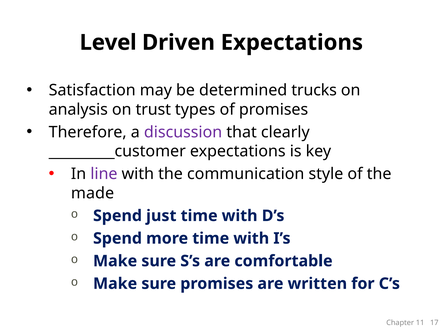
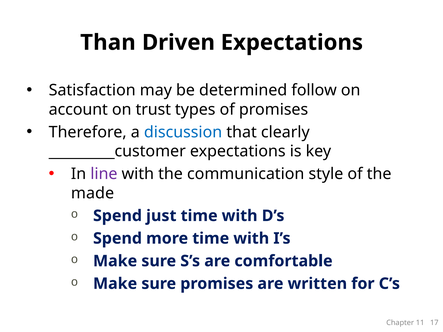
Level: Level -> Than
trucks: trucks -> follow
analysis: analysis -> account
discussion colour: purple -> blue
